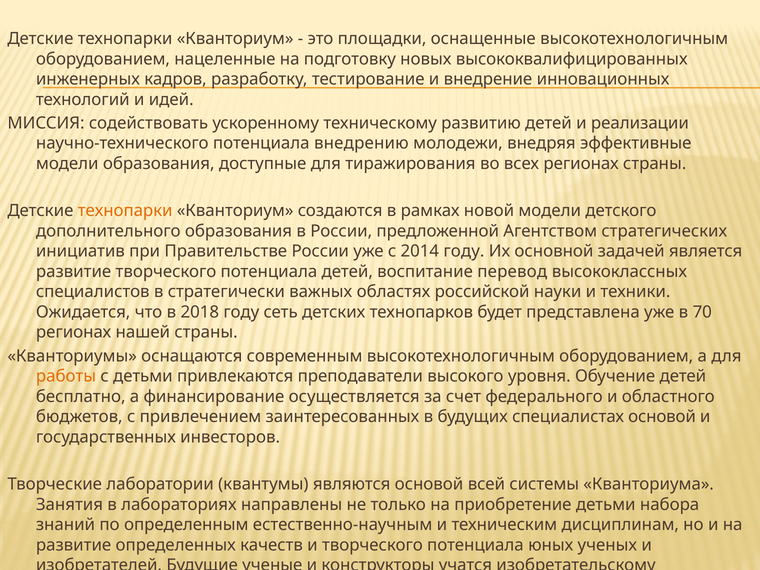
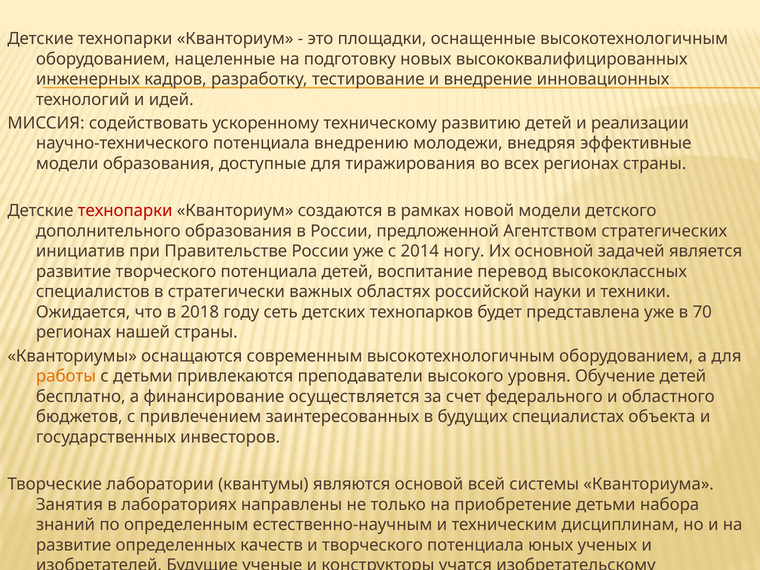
технопарки at (125, 211) colour: orange -> red
2014 году: году -> ногу
специалистах основой: основой -> объекта
